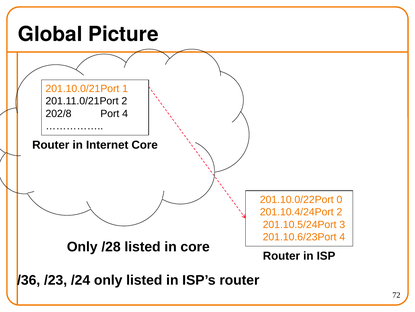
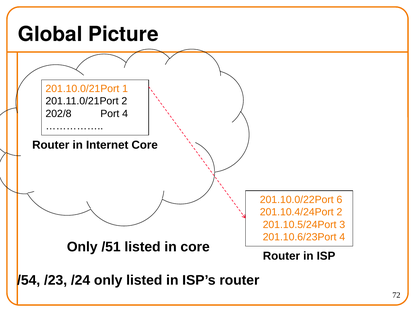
0: 0 -> 6
/28: /28 -> /51
/36: /36 -> /54
